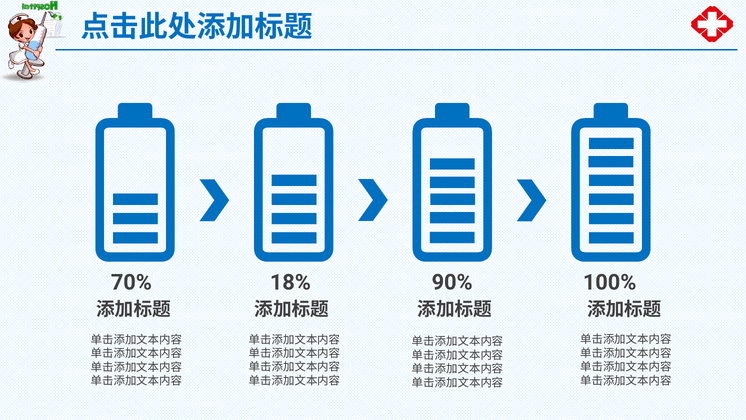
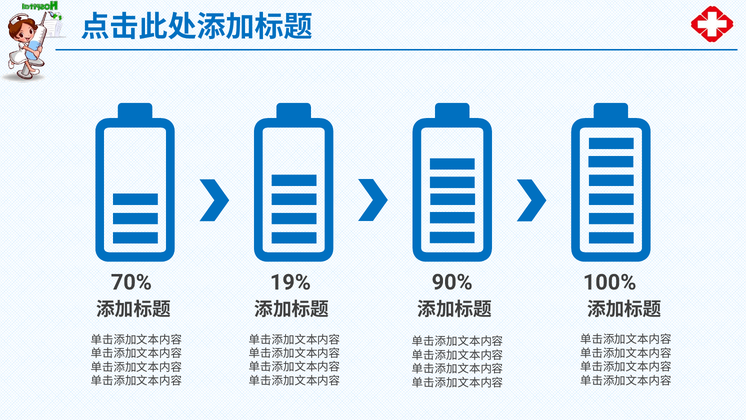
18%: 18% -> 19%
